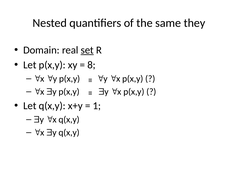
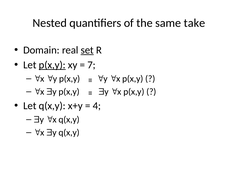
they: they -> take
p(x,y at (52, 65) underline: none -> present
8: 8 -> 7
1: 1 -> 4
